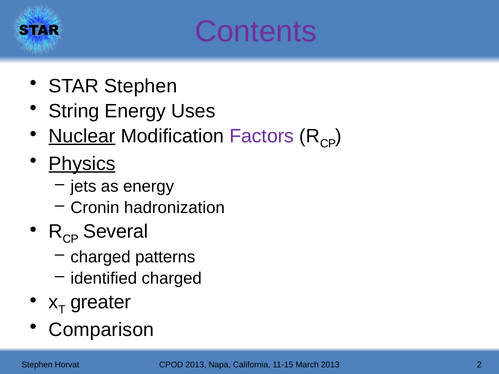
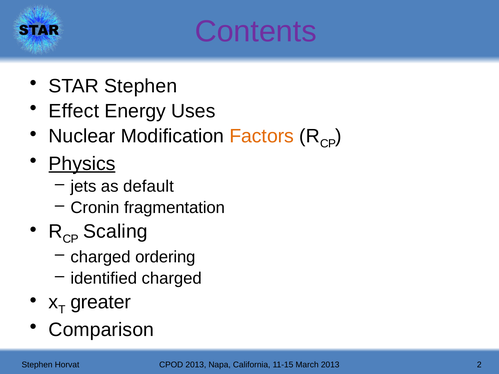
String: String -> Effect
Nuclear underline: present -> none
Factors colour: purple -> orange
as energy: energy -> default
hadronization: hadronization -> fragmentation
Several: Several -> Scaling
patterns: patterns -> ordering
